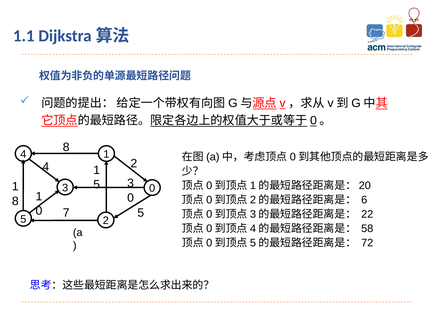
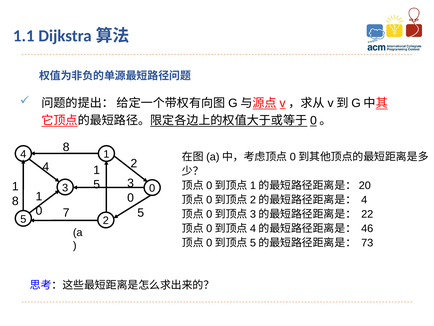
6 at (364, 200): 6 -> 4
58: 58 -> 46
72: 72 -> 73
